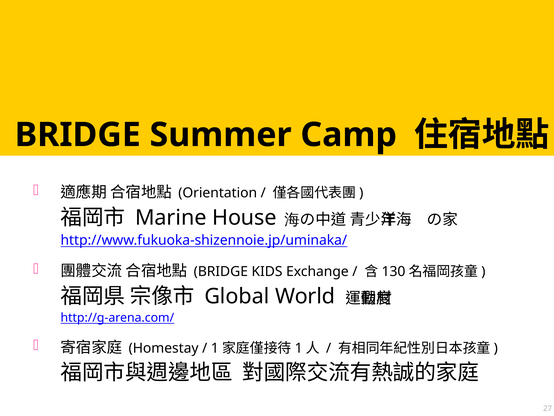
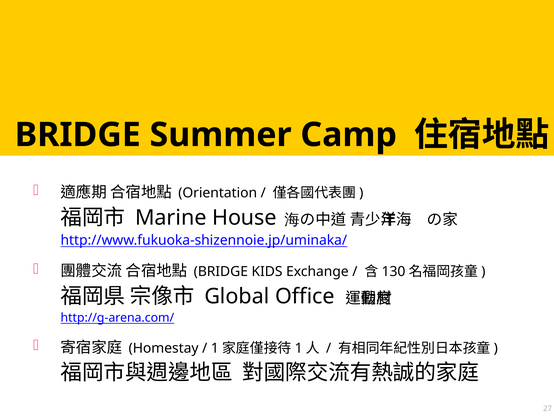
World: World -> Office
